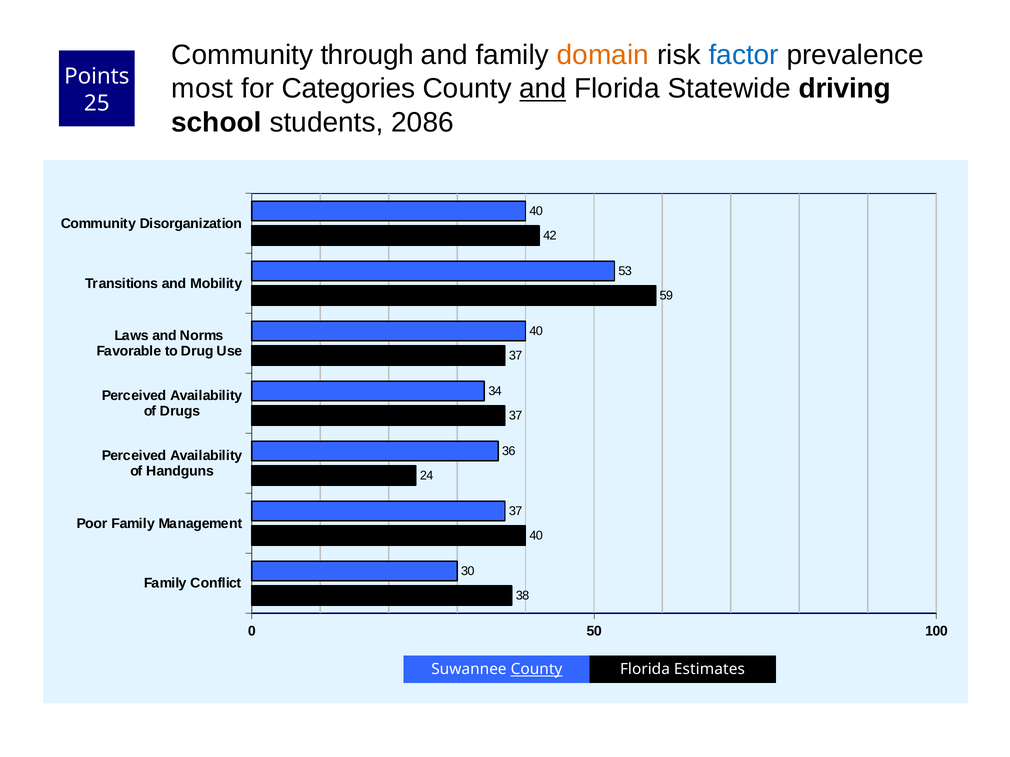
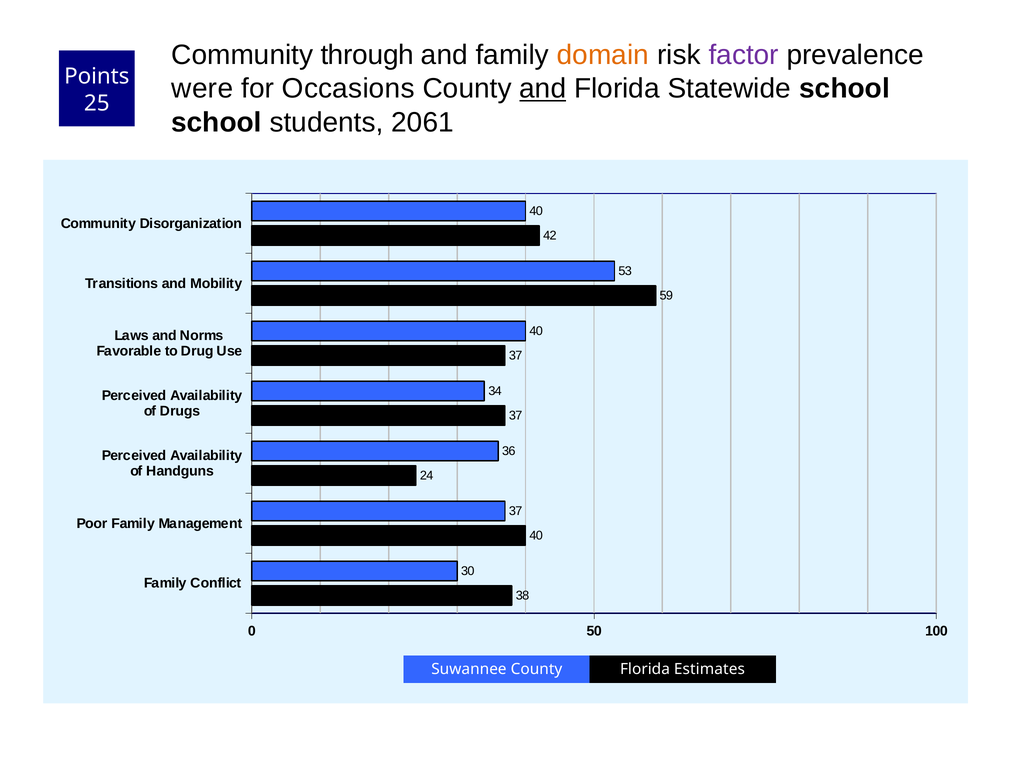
factor colour: blue -> purple
most: most -> were
Categories: Categories -> Occasions
Statewide driving: driving -> school
2086: 2086 -> 2061
County at (536, 670) underline: present -> none
